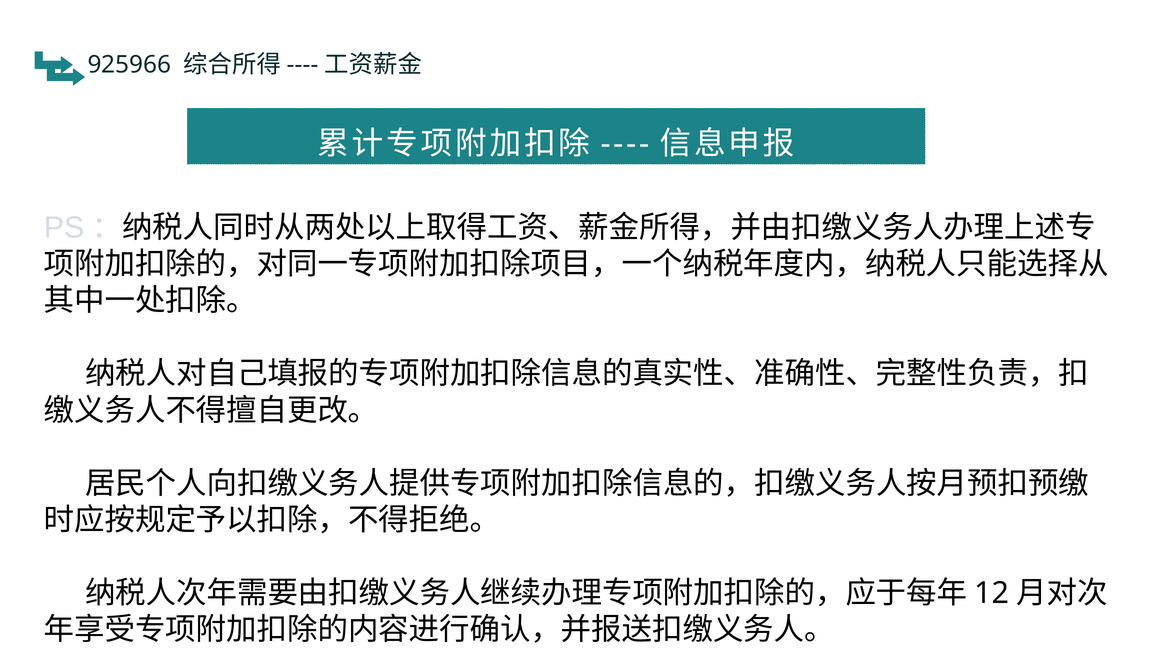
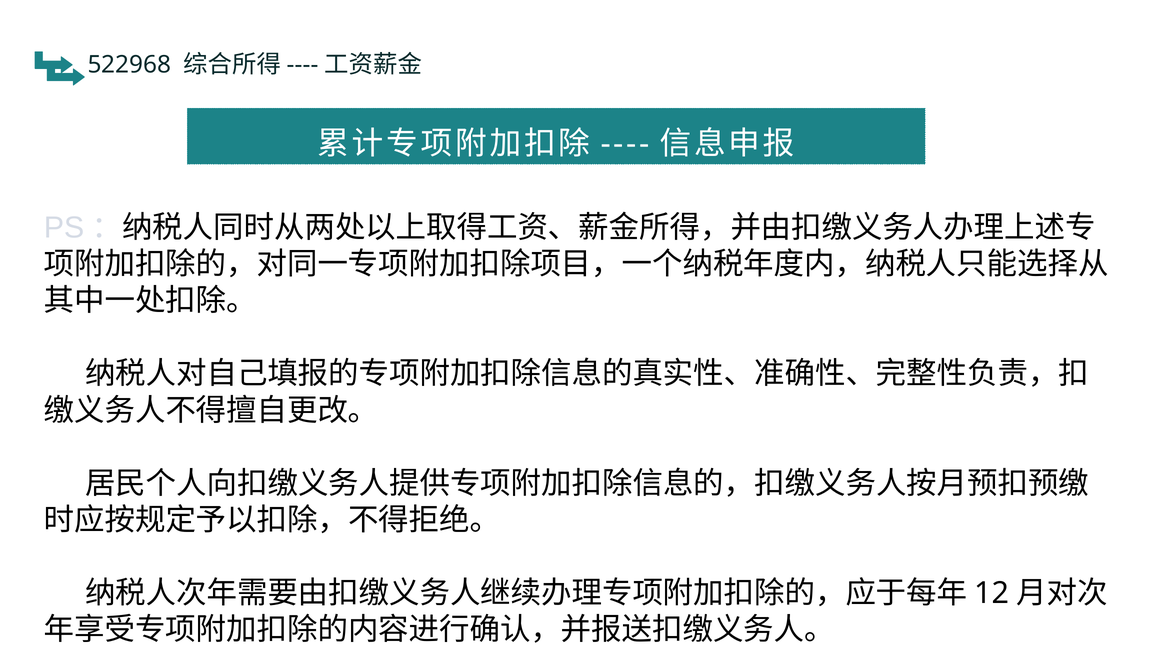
925966: 925966 -> 522968
